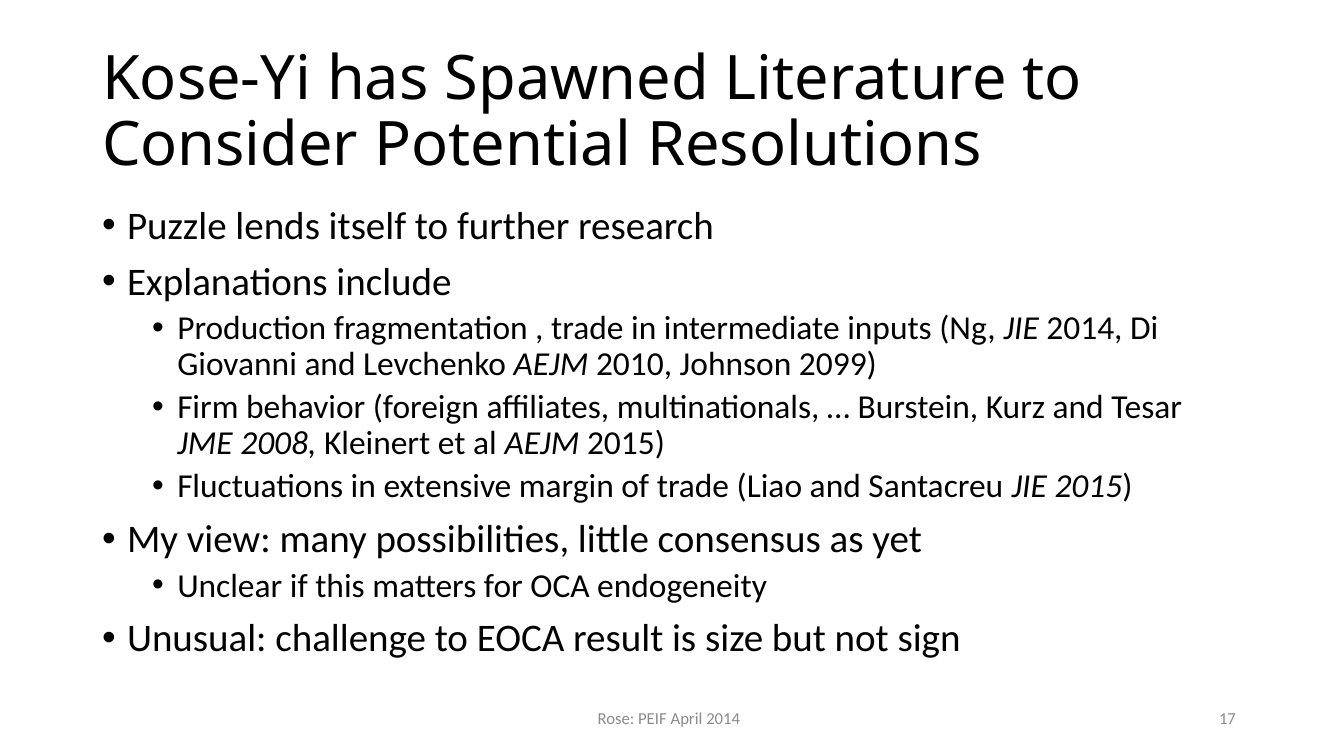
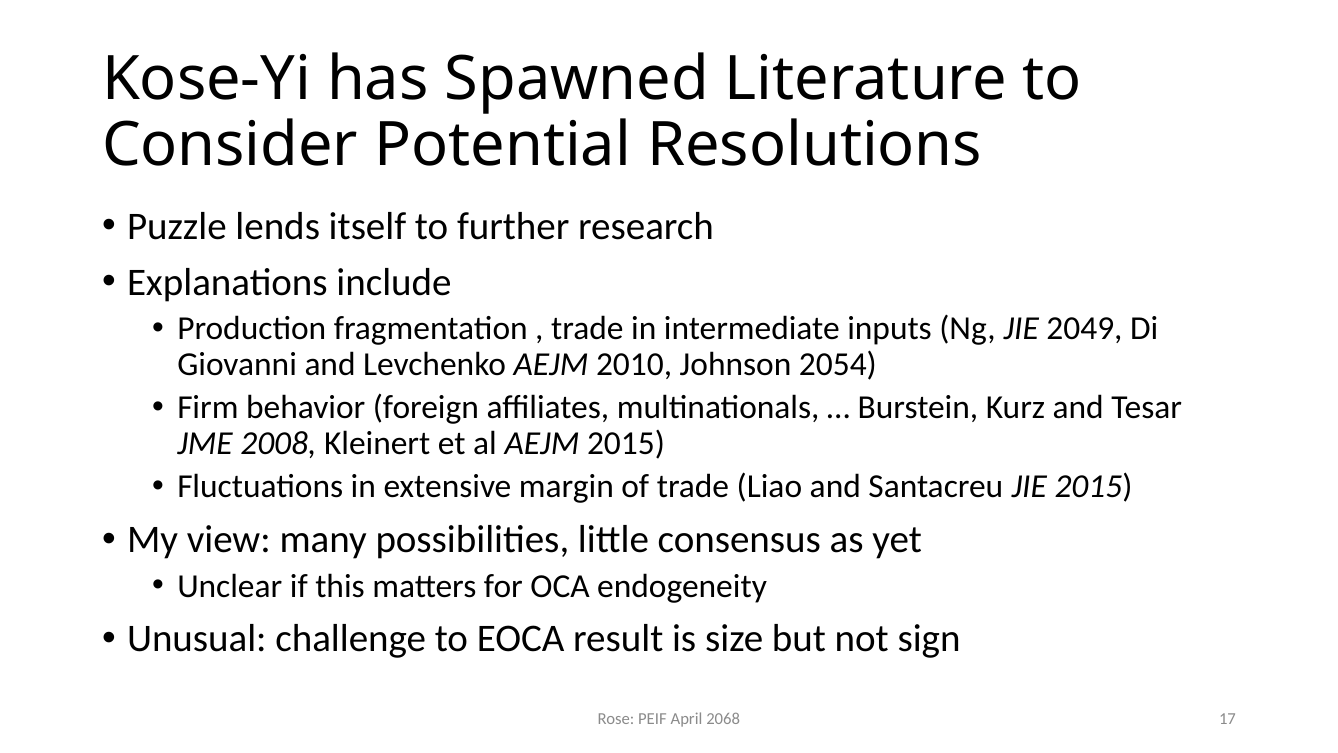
JIE 2014: 2014 -> 2049
2099: 2099 -> 2054
April 2014: 2014 -> 2068
